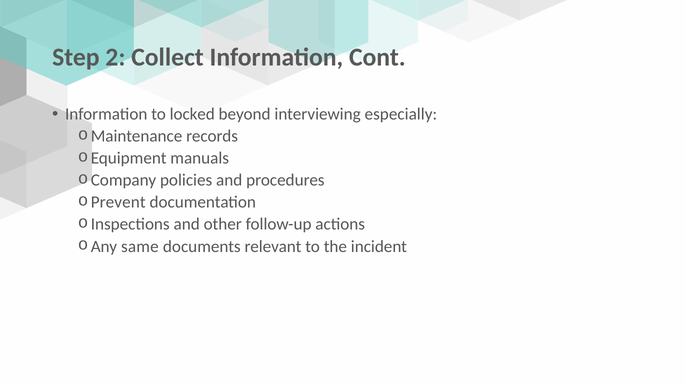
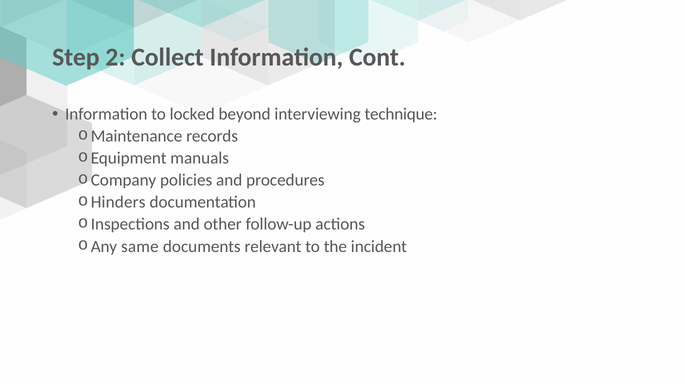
especially: especially -> technique
Prevent: Prevent -> Hinders
